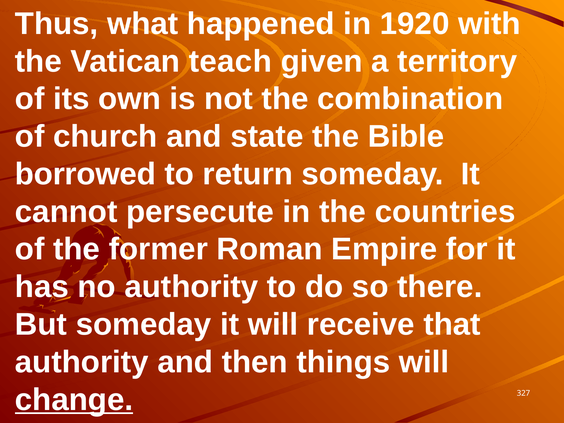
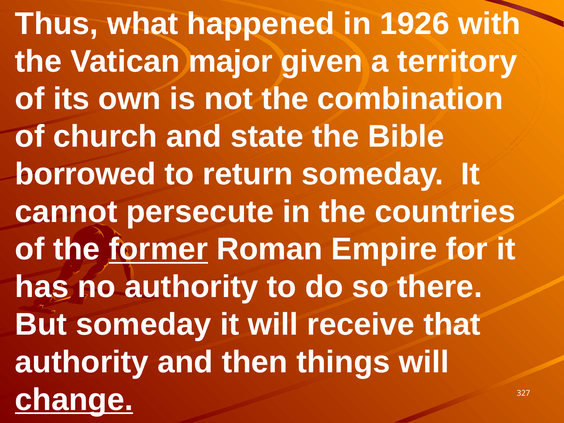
1920: 1920 -> 1926
teach: teach -> major
former underline: none -> present
